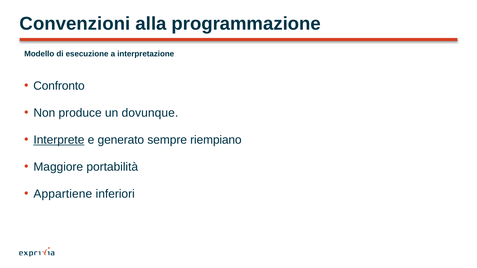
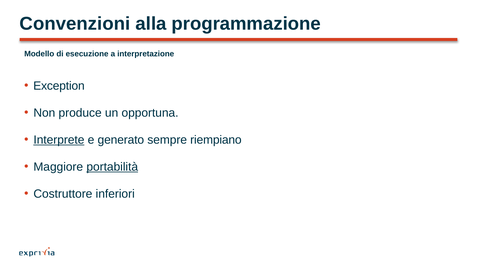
Confronto: Confronto -> Exception
dovunque: dovunque -> opportuna
portabilità underline: none -> present
Appartiene: Appartiene -> Costruttore
